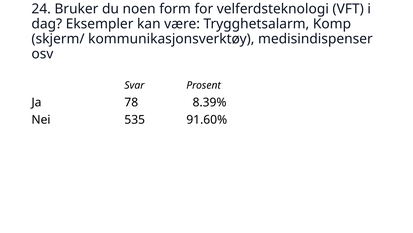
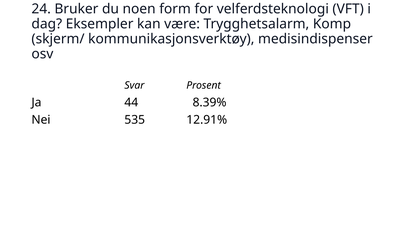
78: 78 -> 44
91.60%: 91.60% -> 12.91%
